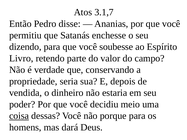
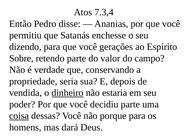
3.1,7: 3.1,7 -> 7.3,4
soubesse: soubesse -> gerações
Livro: Livro -> Sobre
dinheiro underline: none -> present
decidiu meio: meio -> parte
